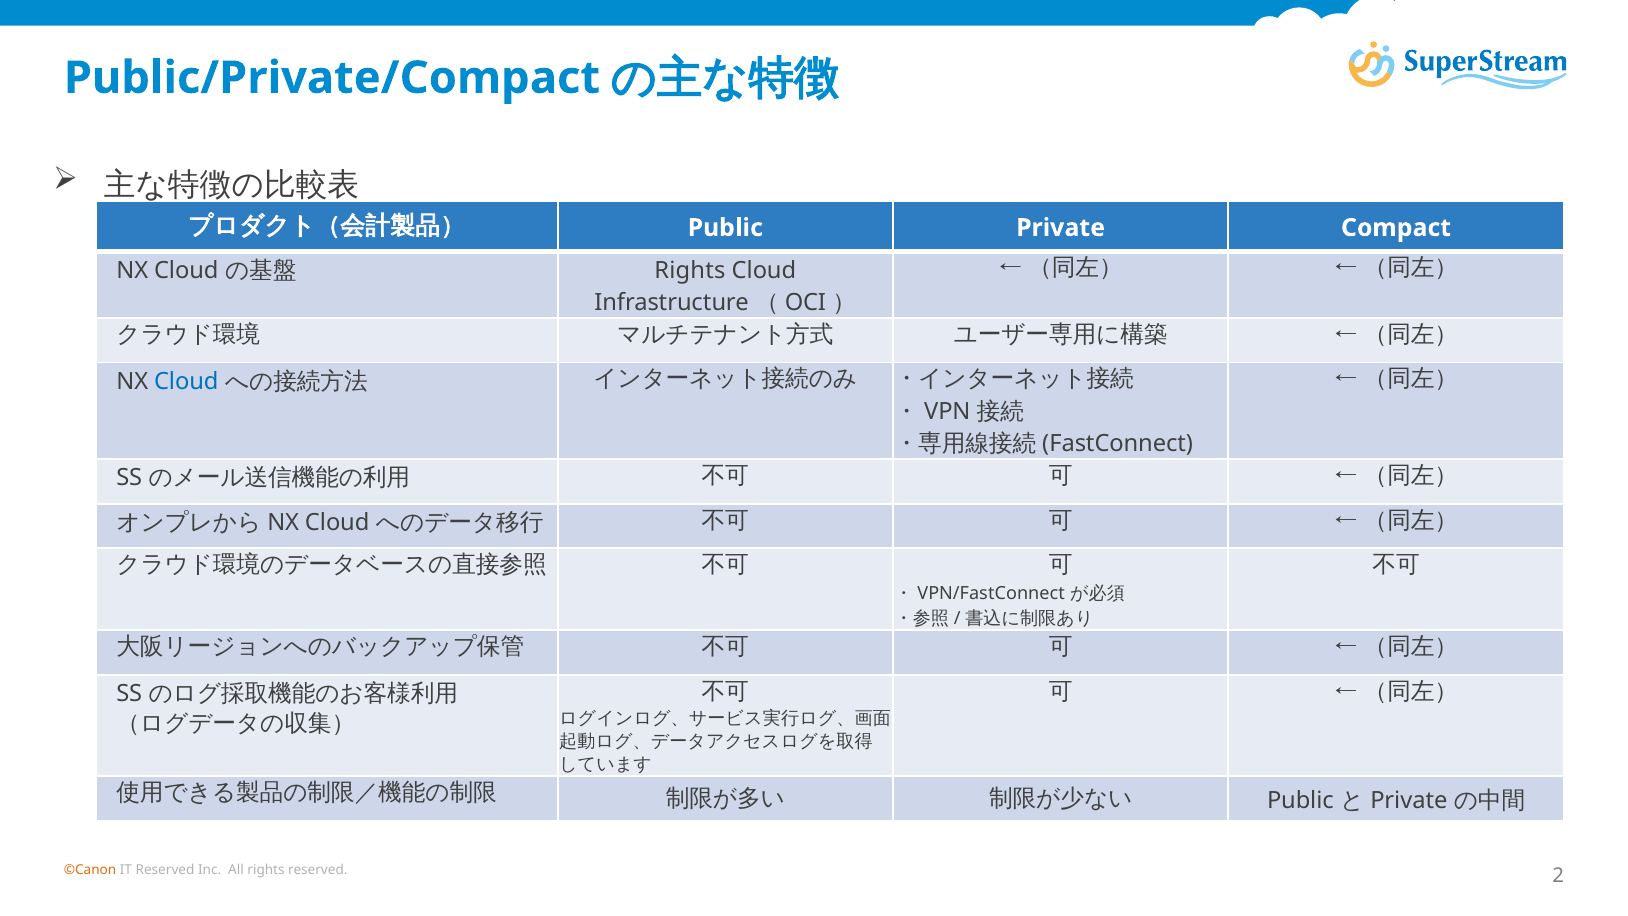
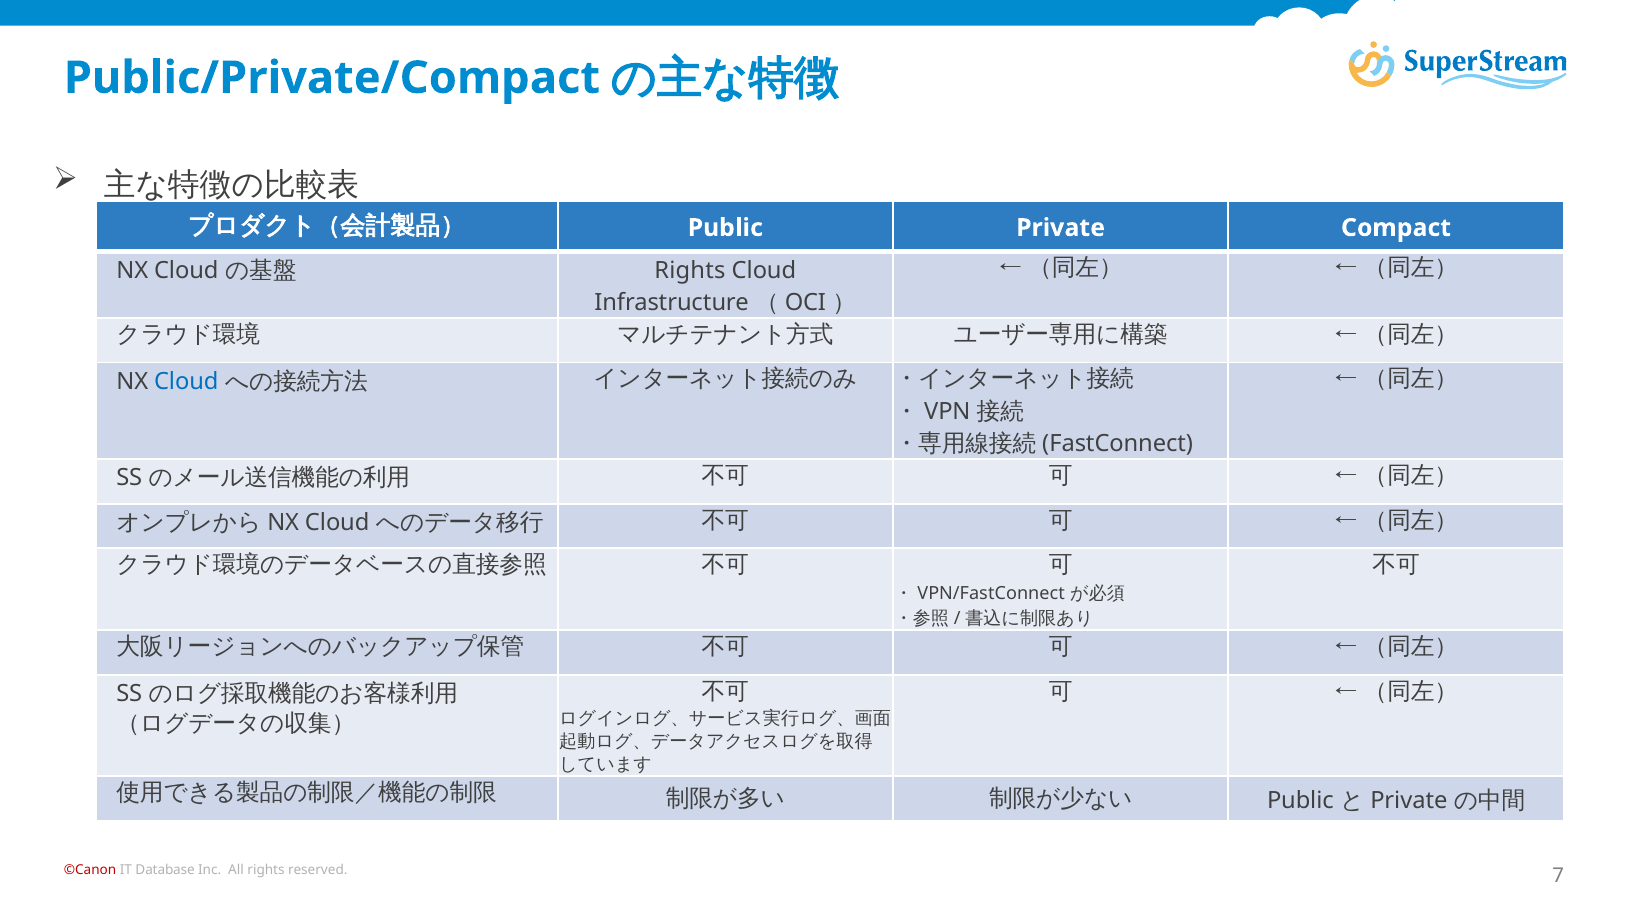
©Canon colour: orange -> red
IT Reserved: Reserved -> Database
2: 2 -> 7
